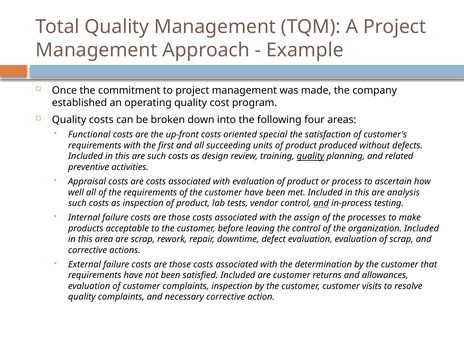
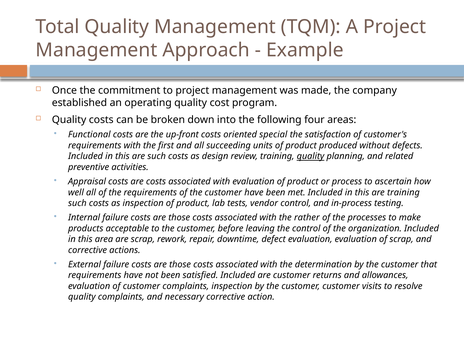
are analysis: analysis -> training
and at (321, 203) underline: present -> none
assign: assign -> rather
